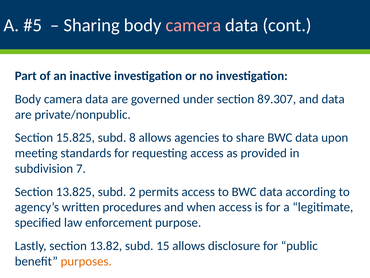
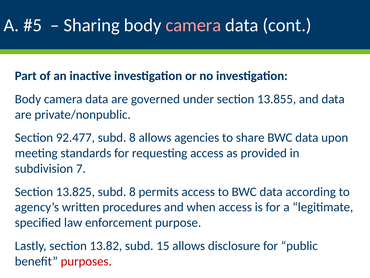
89.307: 89.307 -> 13.855
15.825: 15.825 -> 92.477
13.825 subd 2: 2 -> 8
purposes colour: orange -> red
